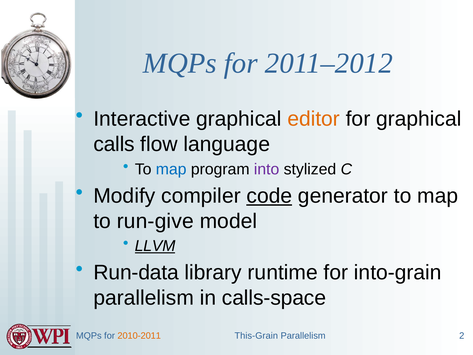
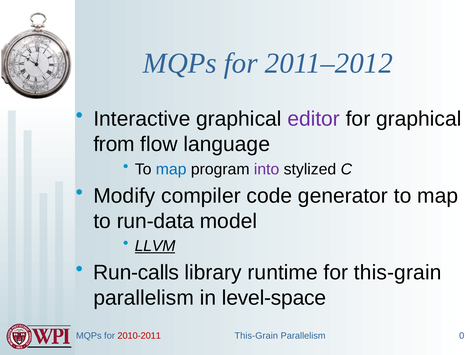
editor colour: orange -> purple
calls: calls -> from
code underline: present -> none
run-give: run-give -> run-data
Run-data: Run-data -> Run-calls
for into-grain: into-grain -> this-grain
calls-space: calls-space -> level-space
2010-2011 colour: orange -> red
2: 2 -> 0
